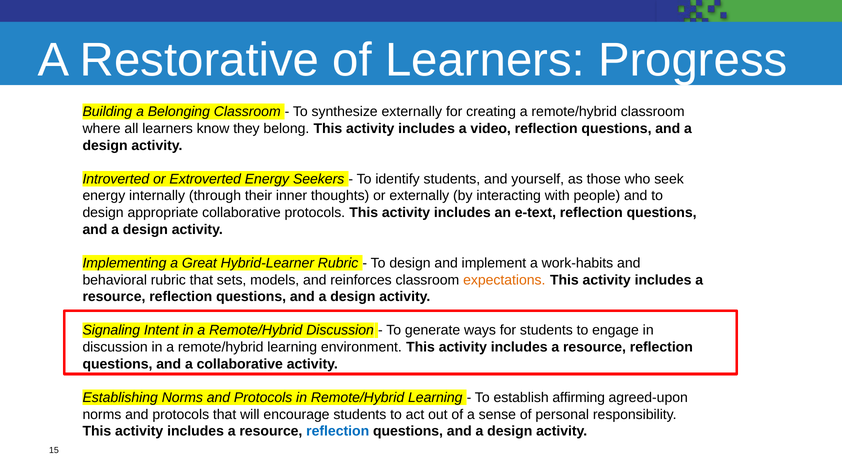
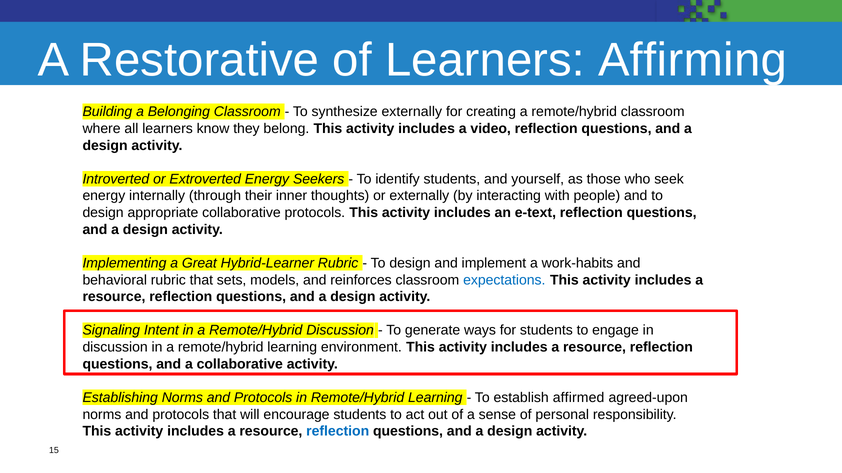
Progress: Progress -> Affirming
expectations colour: orange -> blue
affirming: affirming -> affirmed
